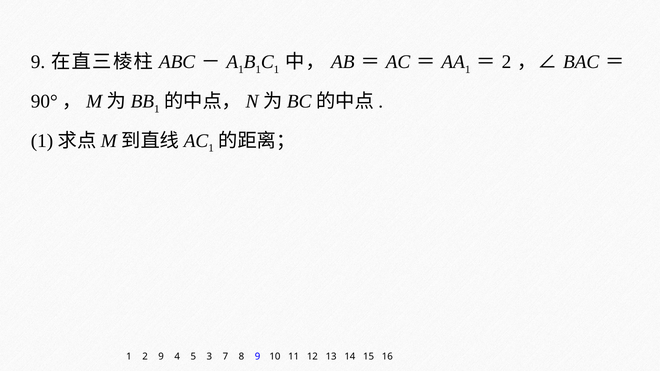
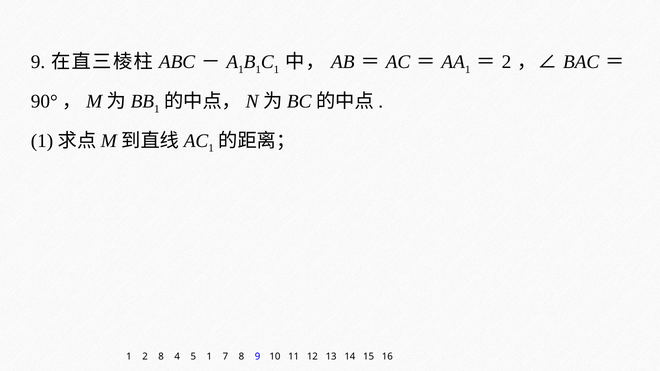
2 9: 9 -> 8
5 3: 3 -> 1
